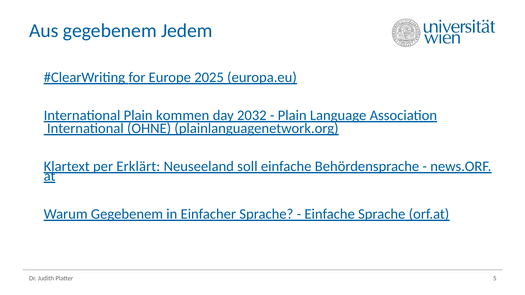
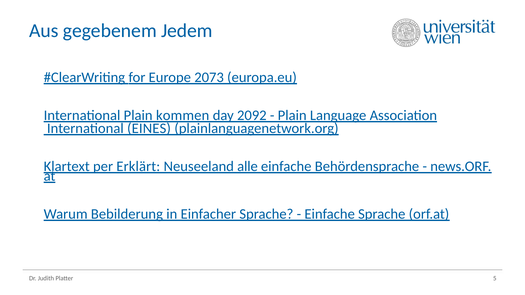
2025: 2025 -> 2073
2032: 2032 -> 2092
OHNE: OHNE -> EINES
soll: soll -> alle
Warum Gegebenem: Gegebenem -> Bebilderung
